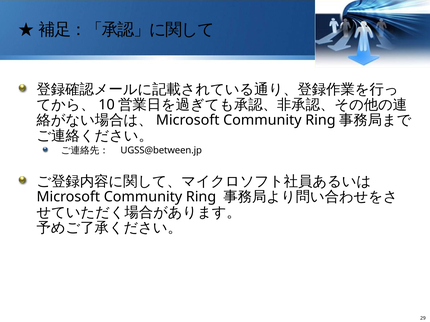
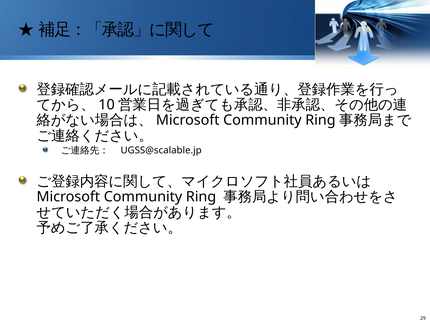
UGSS@between.jp: UGSS@between.jp -> UGSS@scalable.jp
